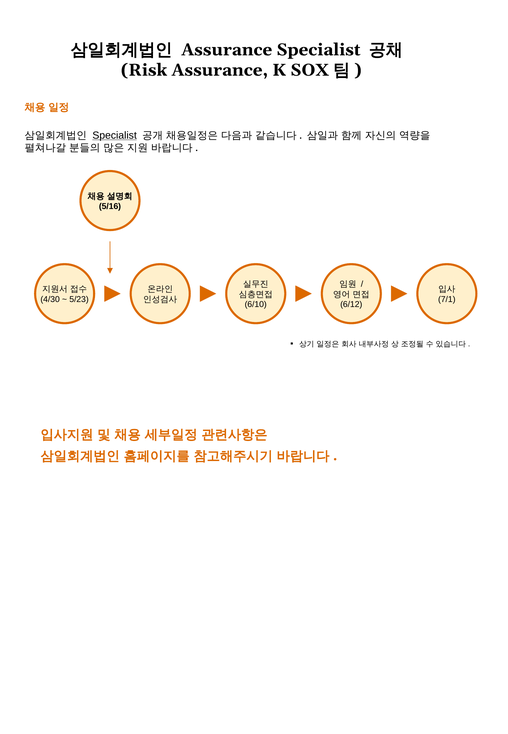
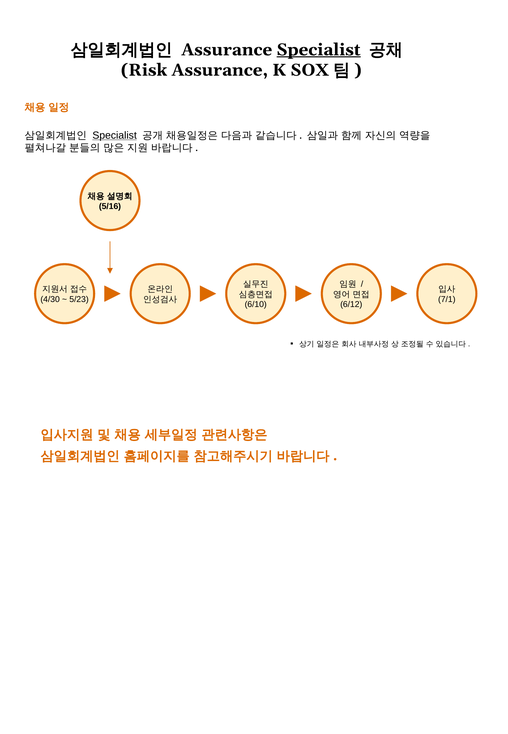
Specialist at (319, 50) underline: none -> present
